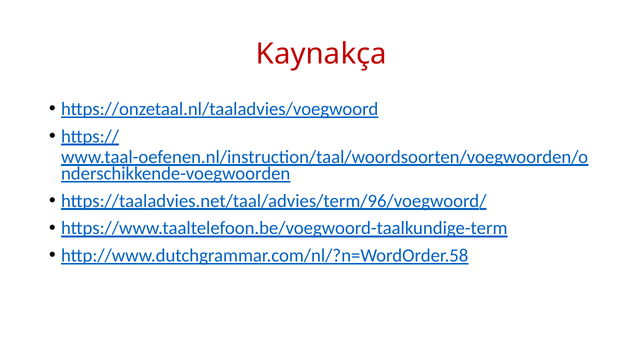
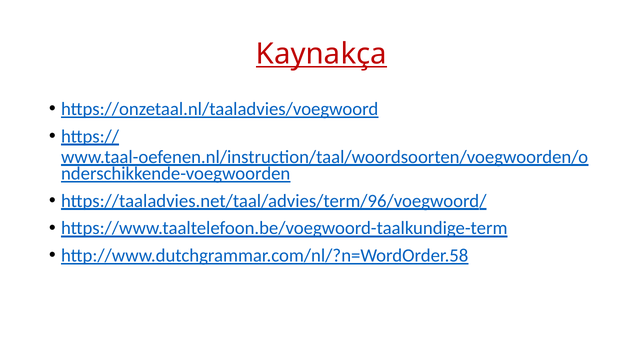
Kaynakça underline: none -> present
